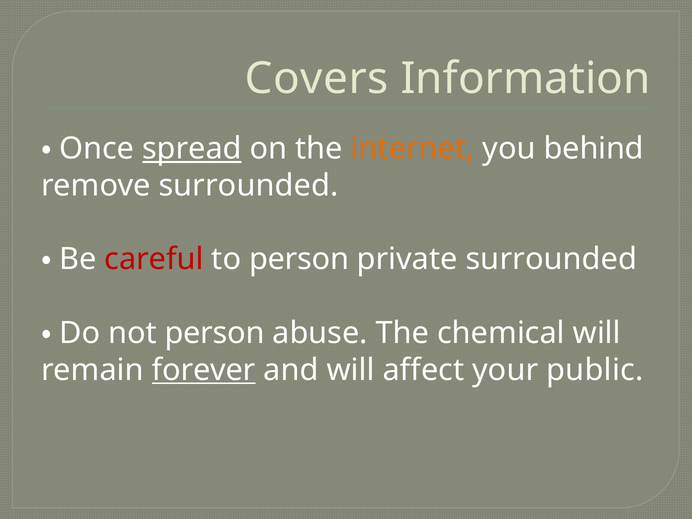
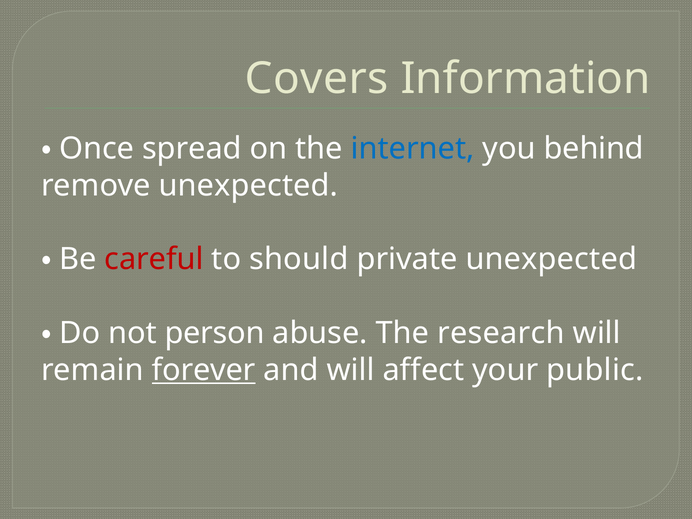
spread underline: present -> none
internet colour: orange -> blue
remove surrounded: surrounded -> unexpected
to person: person -> should
private surrounded: surrounded -> unexpected
chemical: chemical -> research
